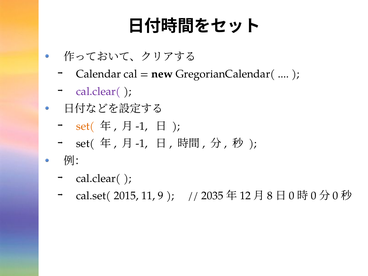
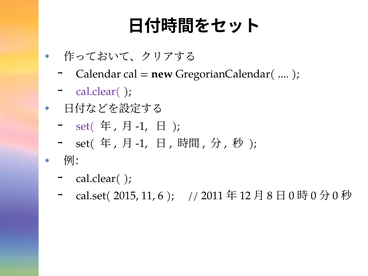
set( at (85, 126) colour: orange -> purple
9: 9 -> 6
2035: 2035 -> 2011
